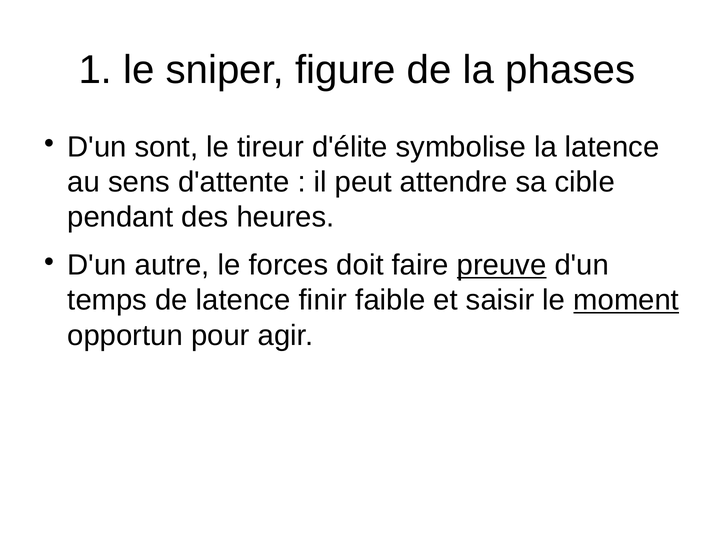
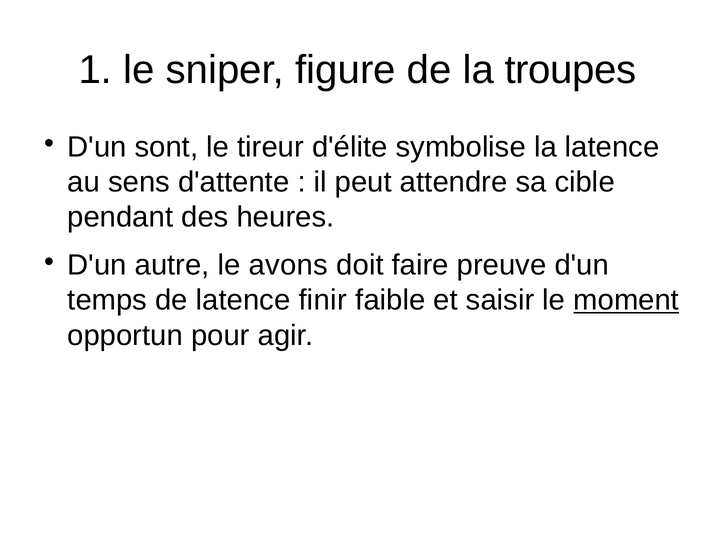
phases: phases -> troupes
forces: forces -> avons
preuve underline: present -> none
